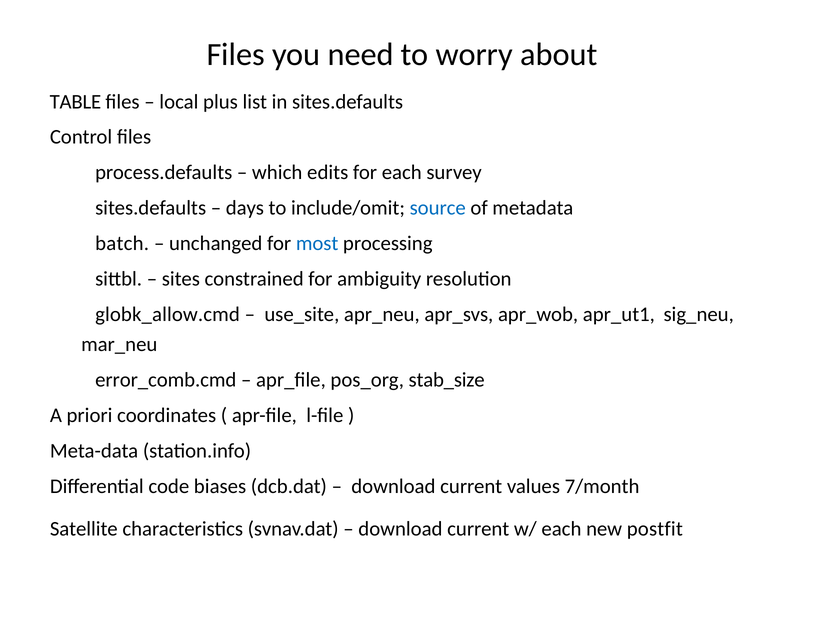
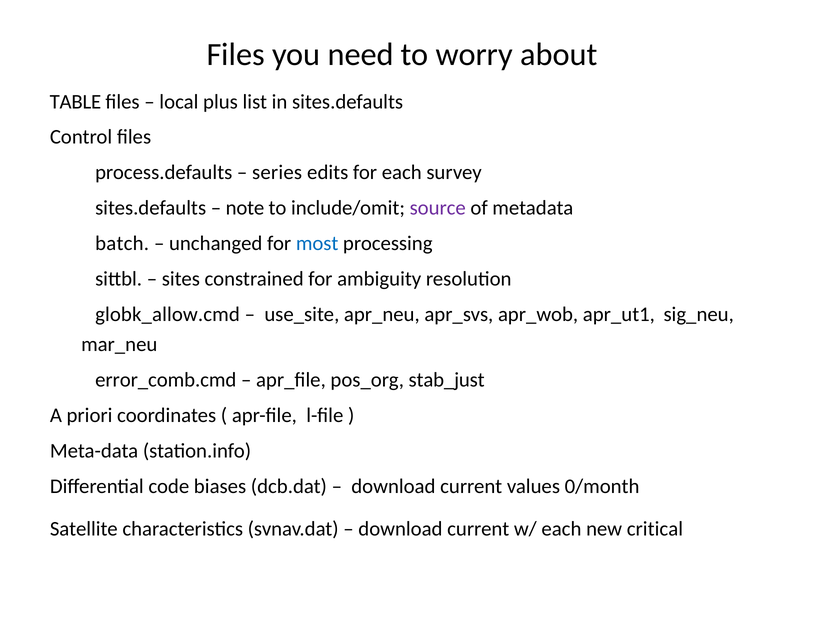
which: which -> series
days: days -> note
source colour: blue -> purple
stab_size: stab_size -> stab_just
7/month: 7/month -> 0/month
postfit: postfit -> critical
